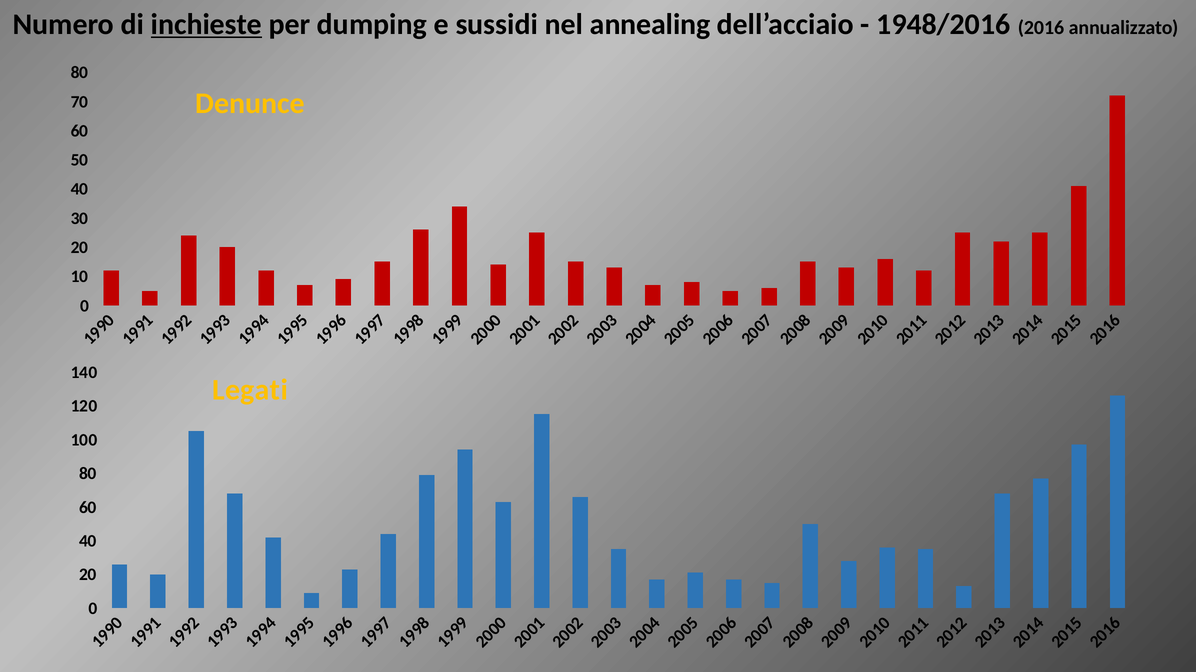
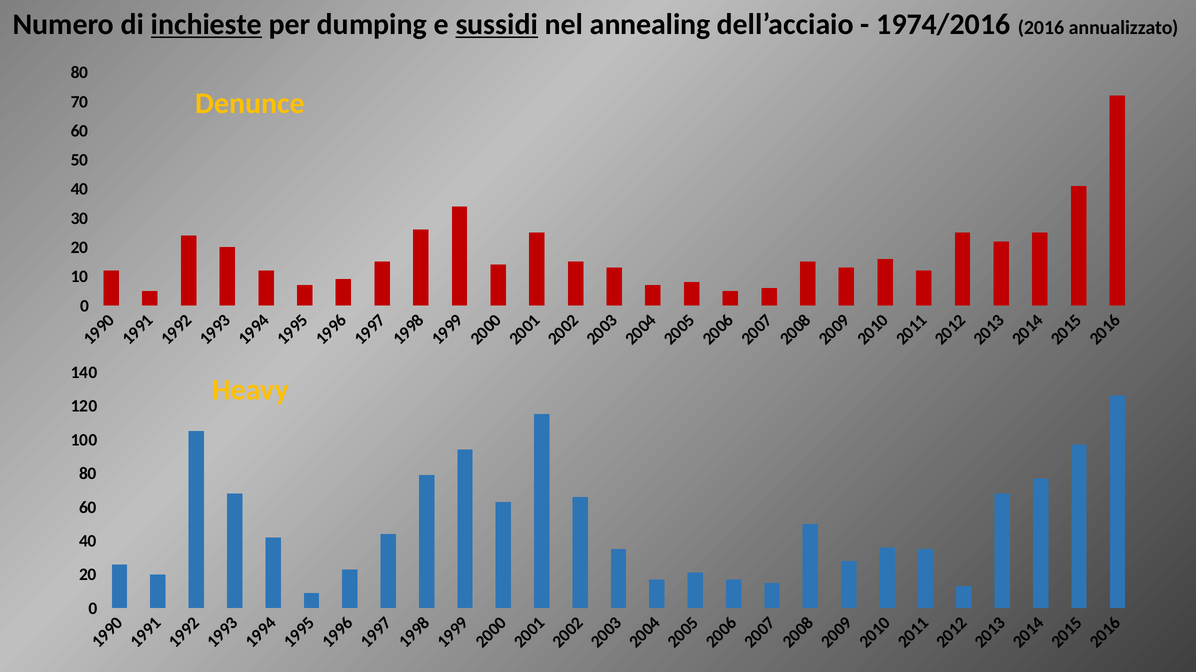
sussidi underline: none -> present
1948/2016: 1948/2016 -> 1974/2016
Legati: Legati -> Heavy
